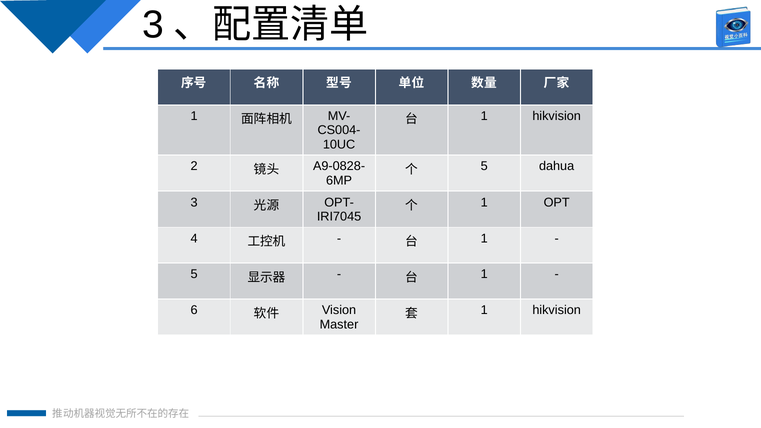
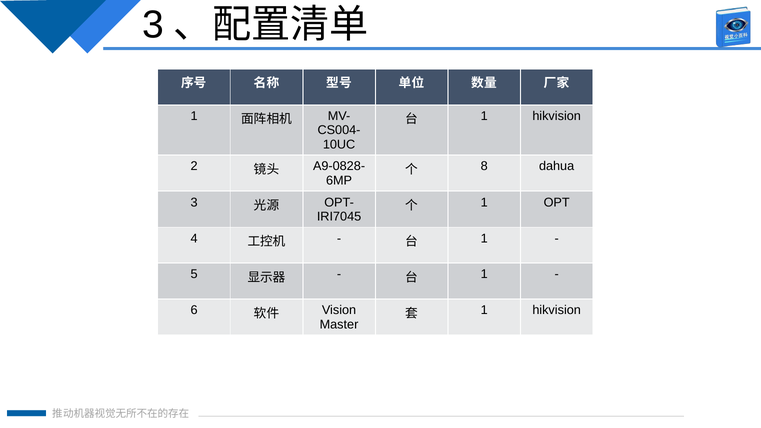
5 at (484, 166): 5 -> 8
